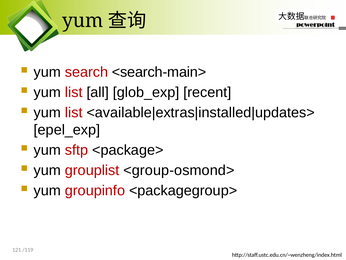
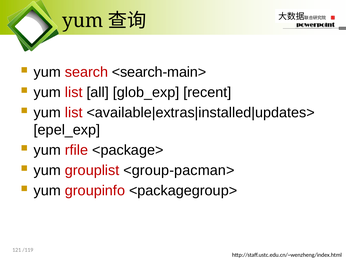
sftp: sftp -> rfile
<group-osmond>: <group-osmond> -> <group-pacman>
